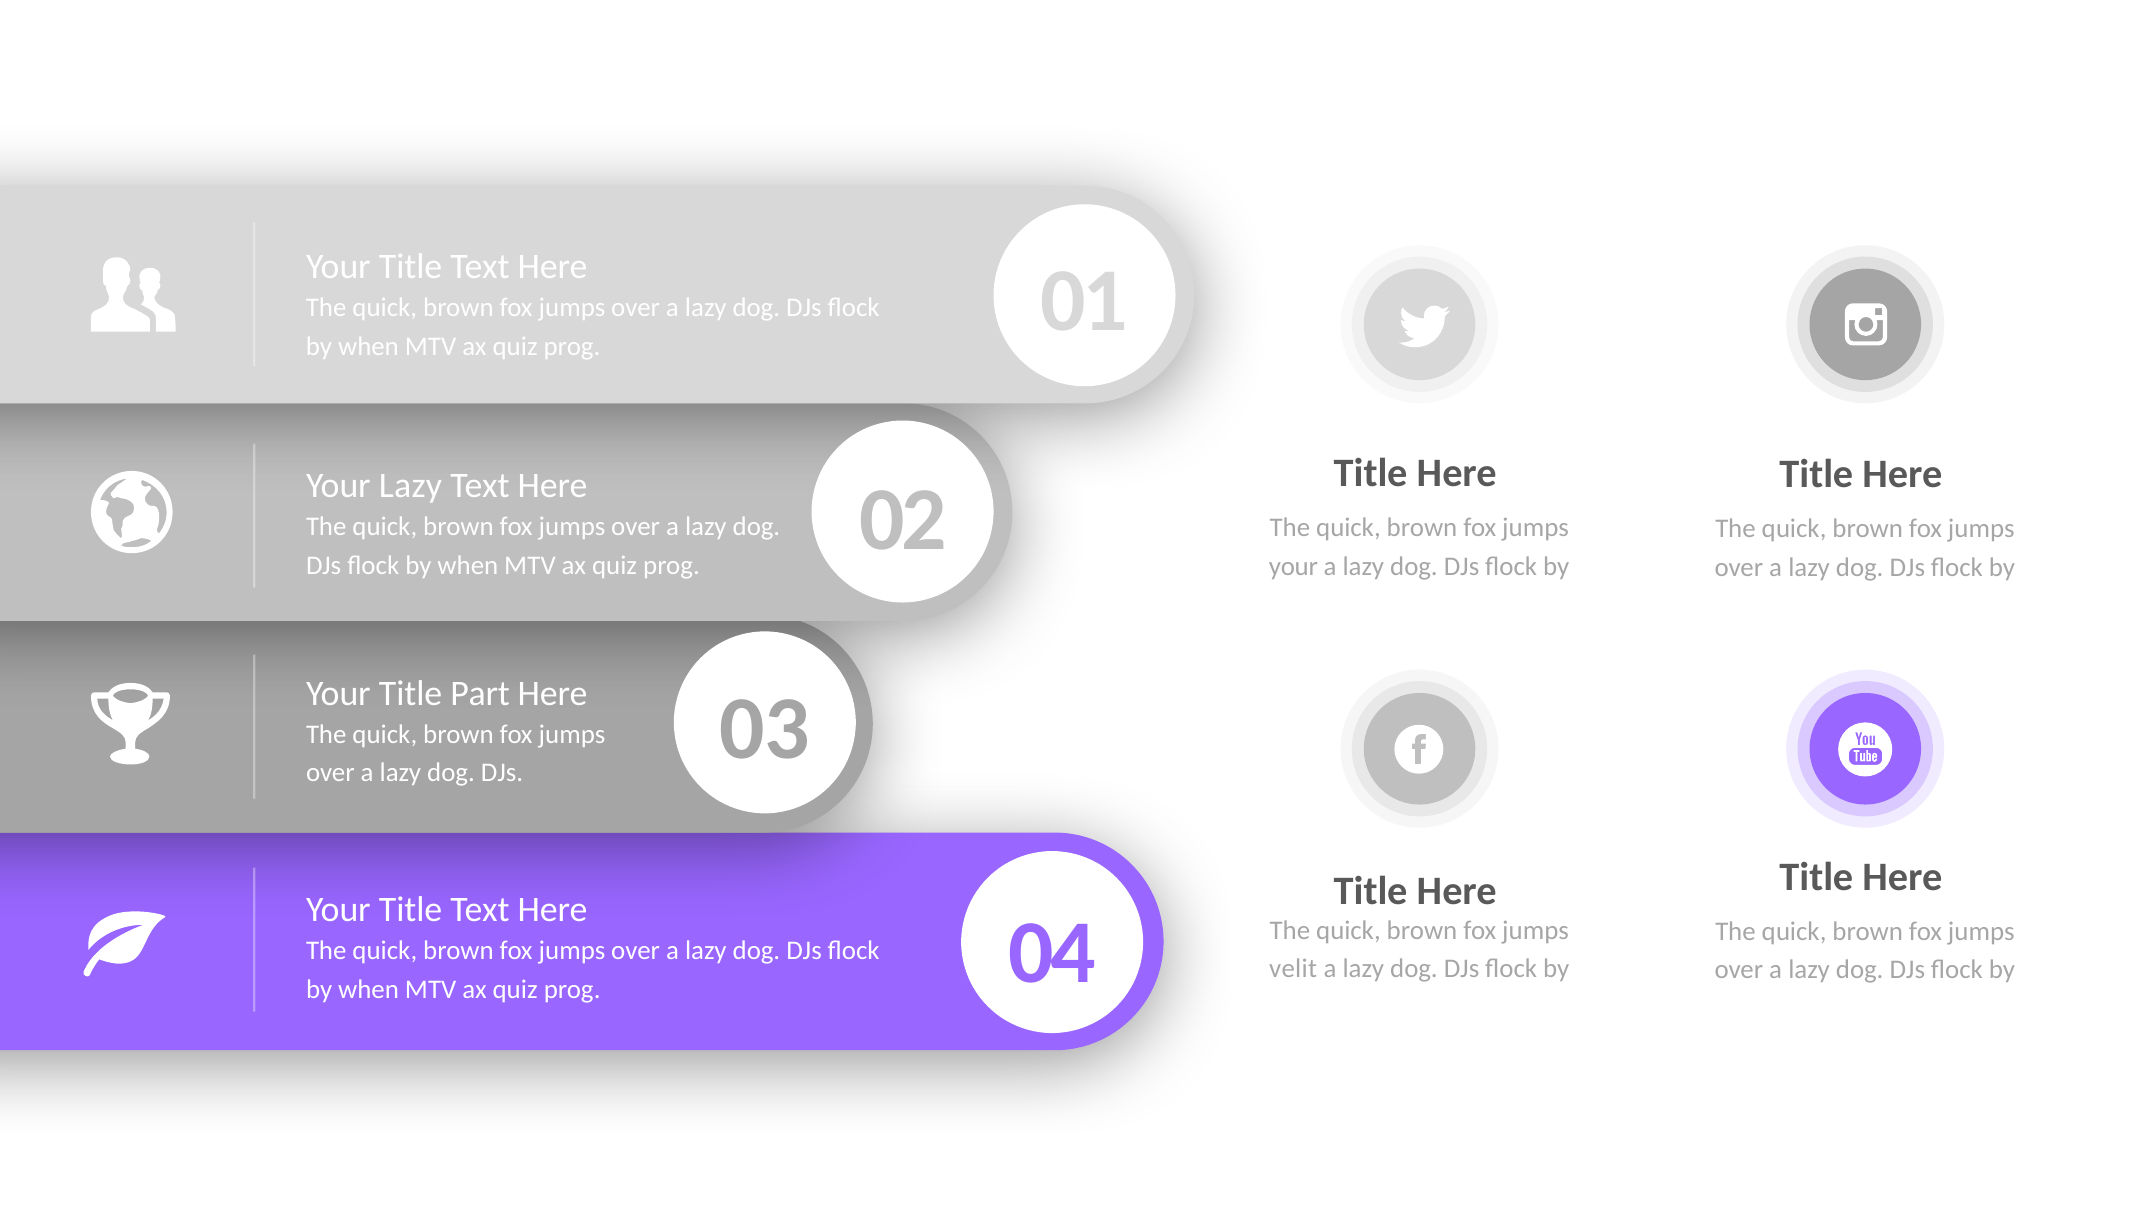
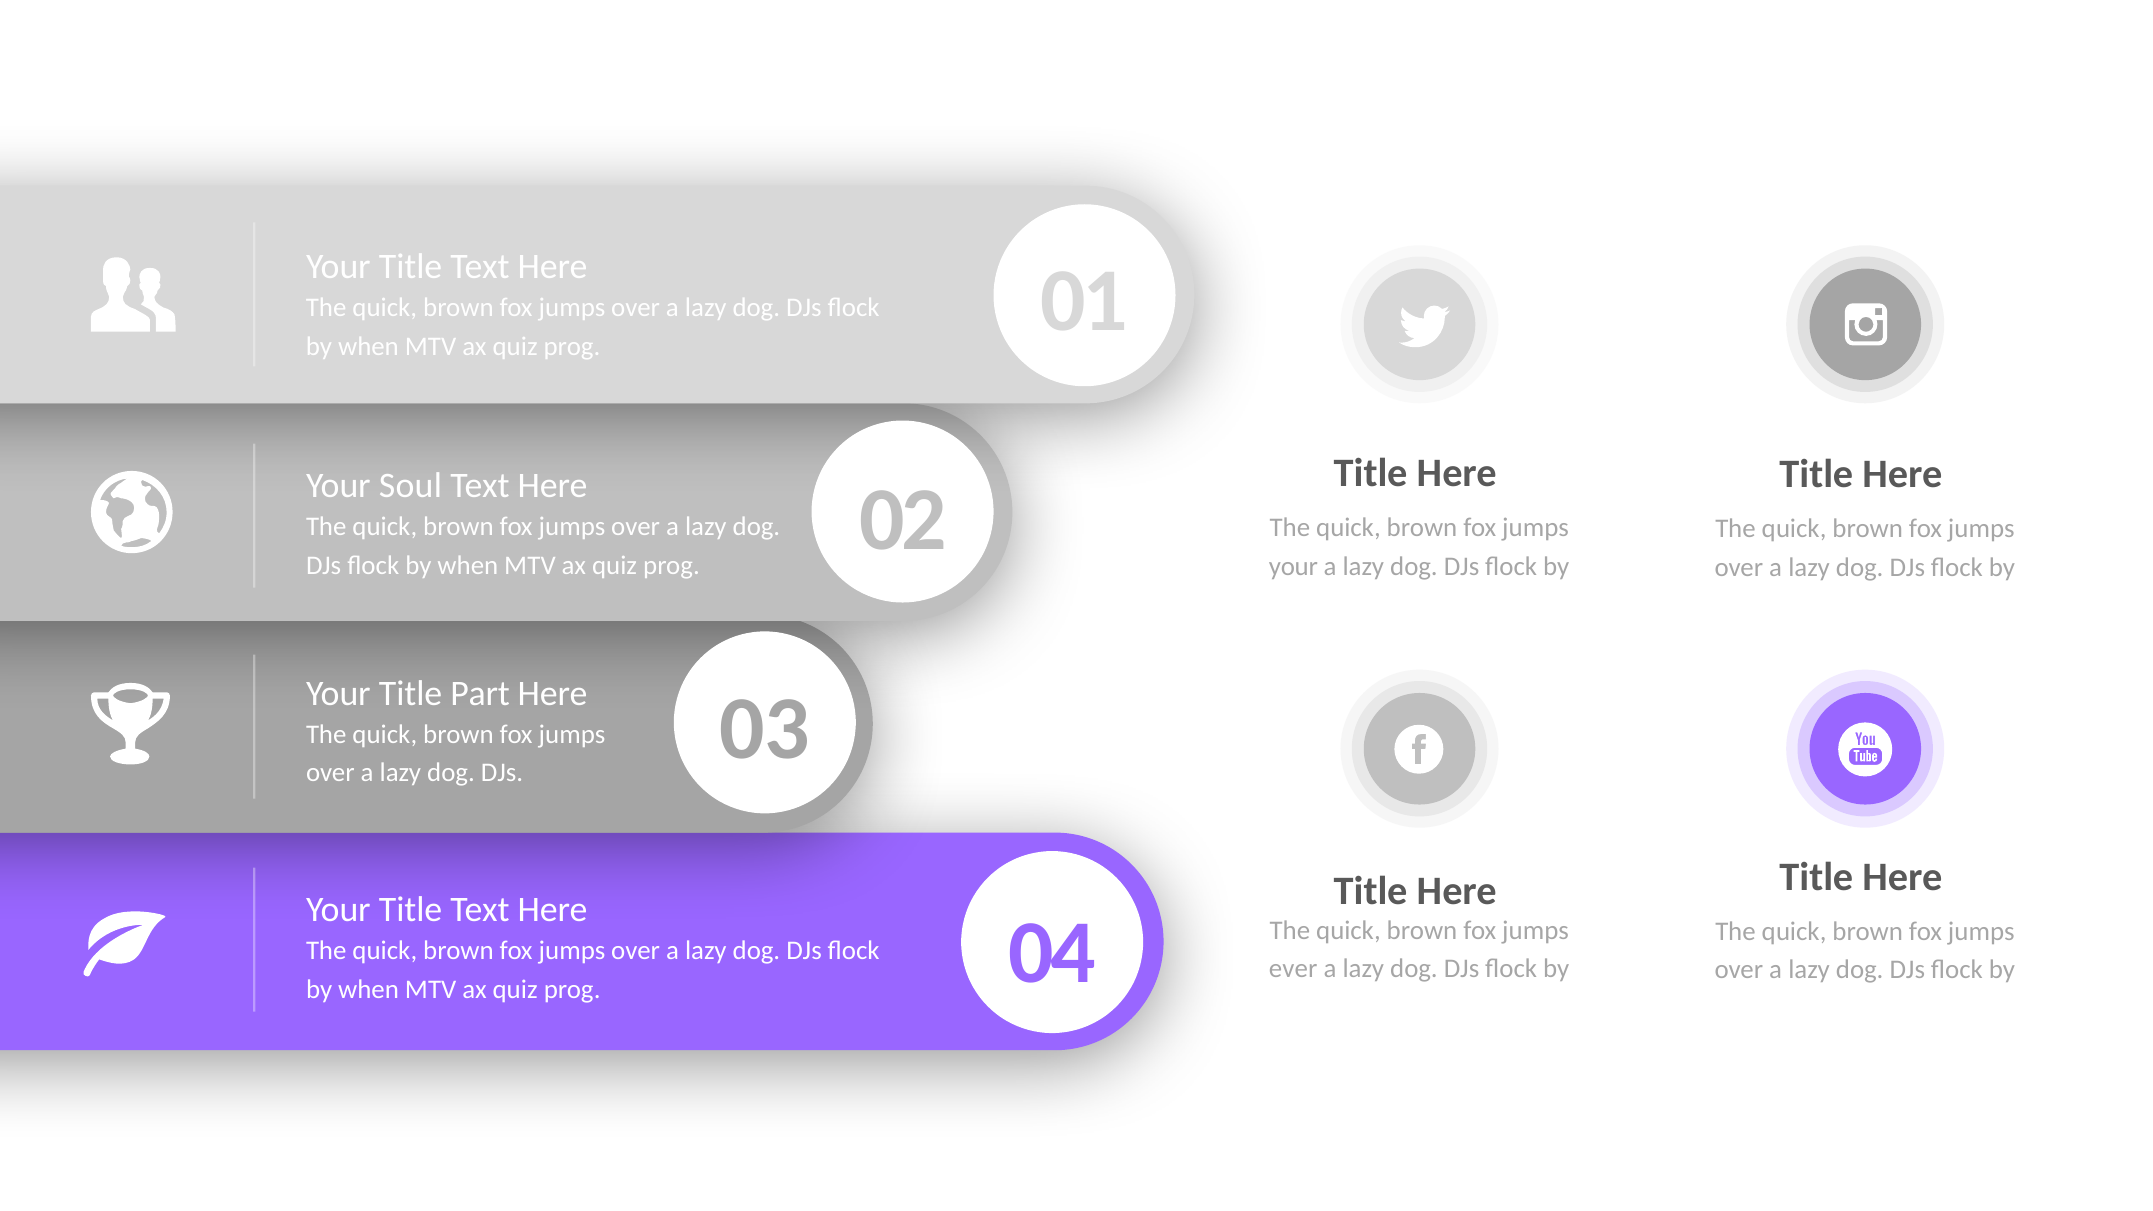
Your Lazy: Lazy -> Soul
velit: velit -> ever
